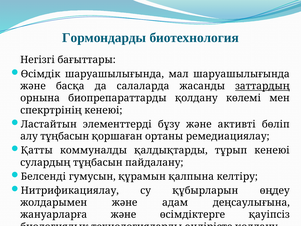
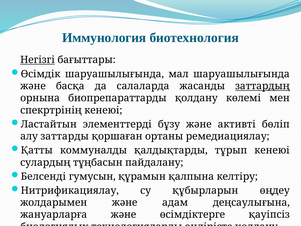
Гормондарды: Гормондарды -> Иммунология
Негізгі underline: none -> present
алу тұңбасын: тұңбасын -> заттарды
